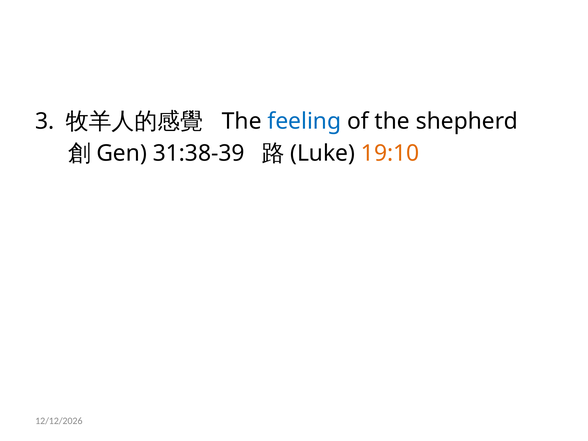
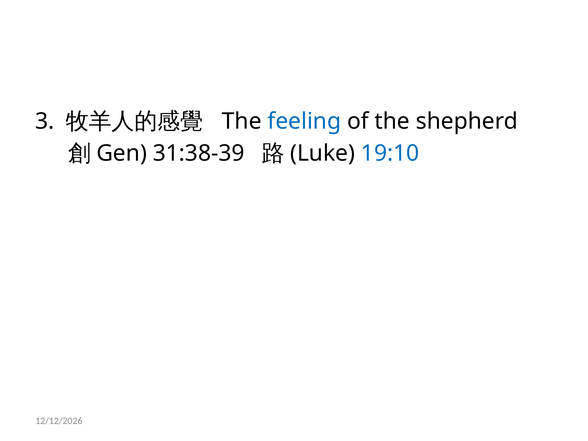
19:10 colour: orange -> blue
